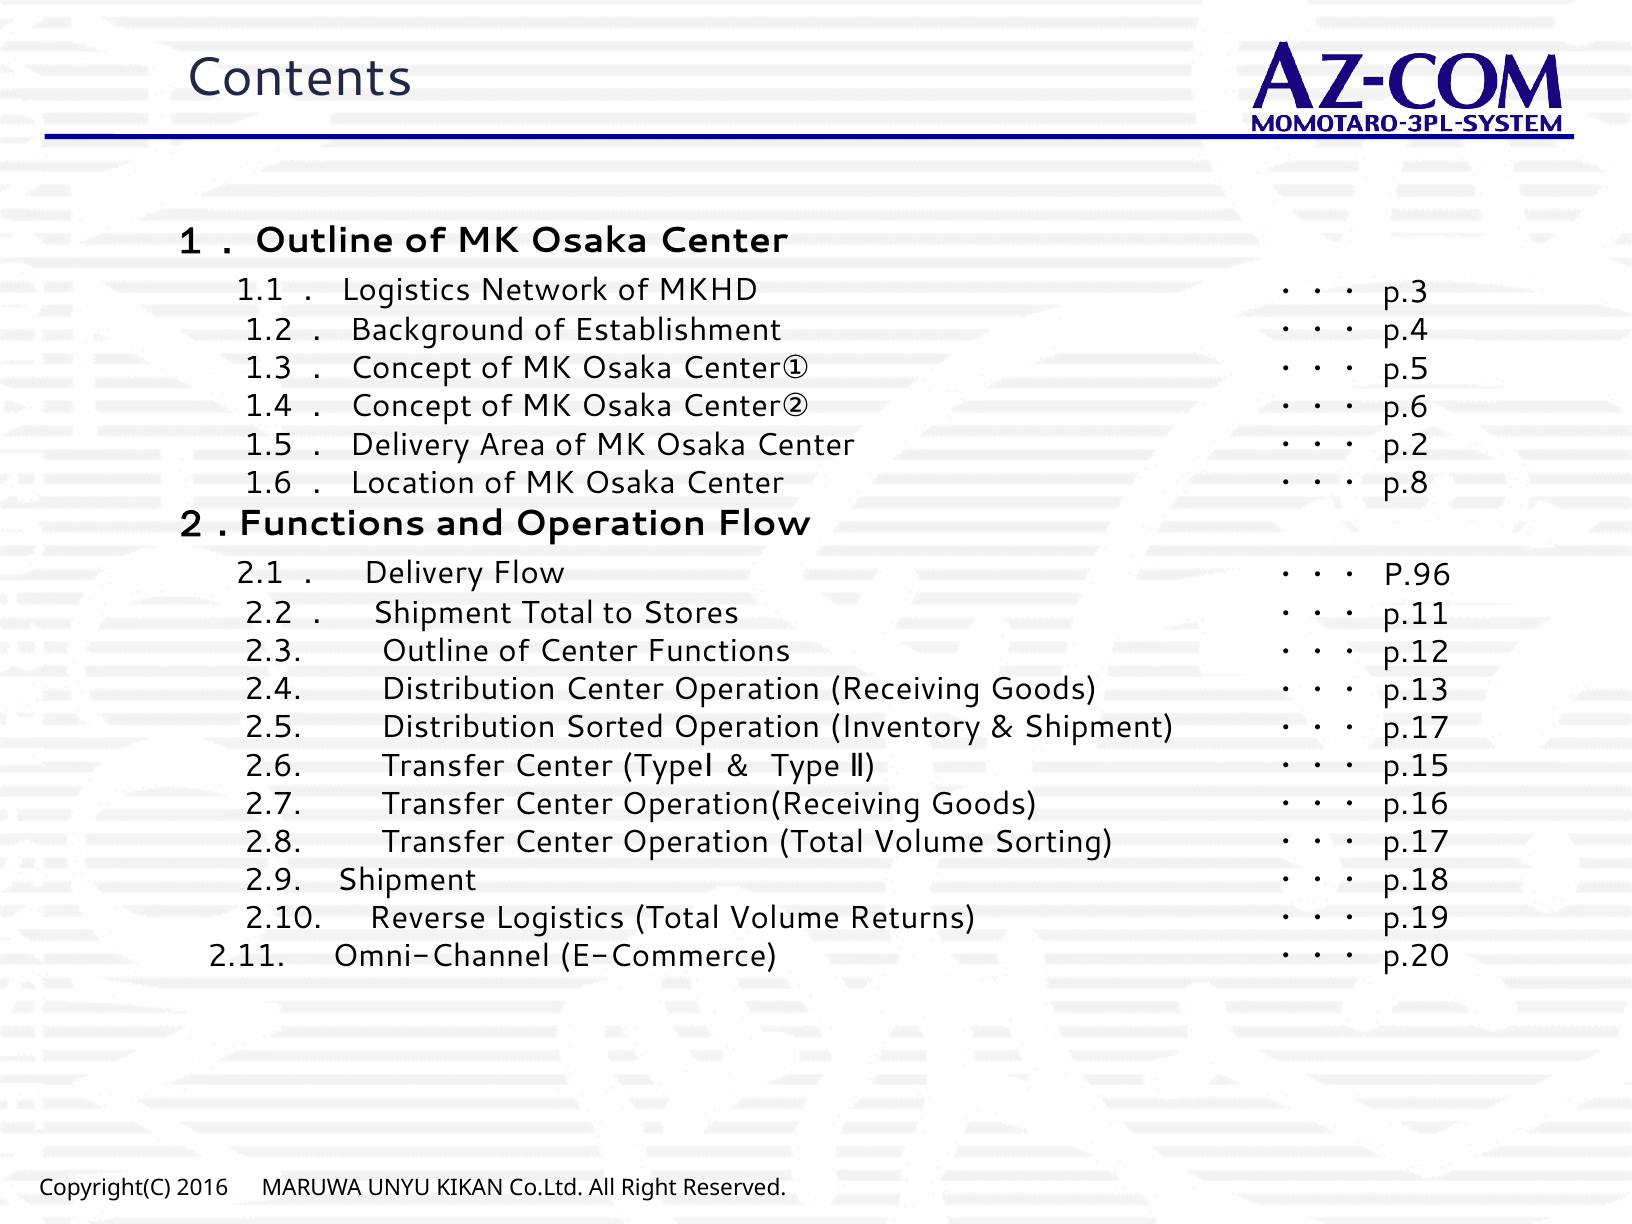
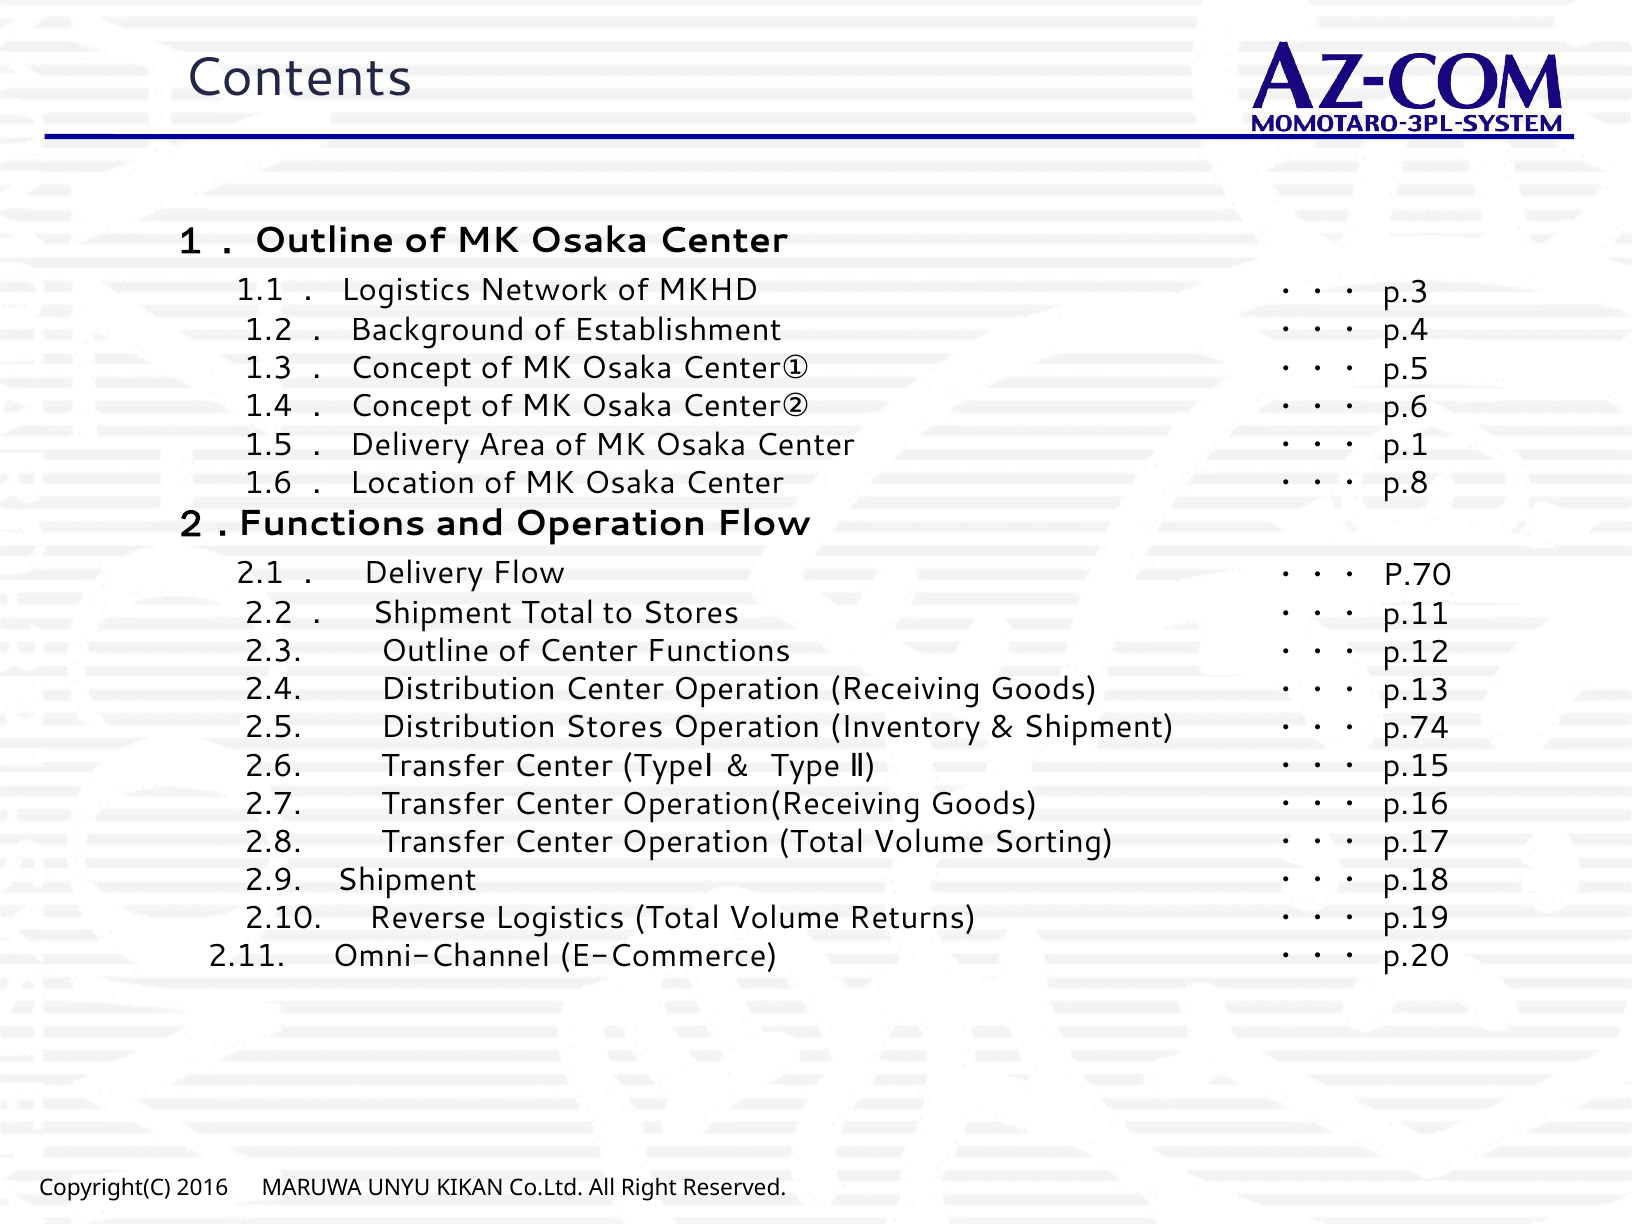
p.2: p.2 -> p.1
P.96: P.96 -> P.70
Distribution Sorted: Sorted -> Stores
p.17 at (1416, 728): p.17 -> p.74
